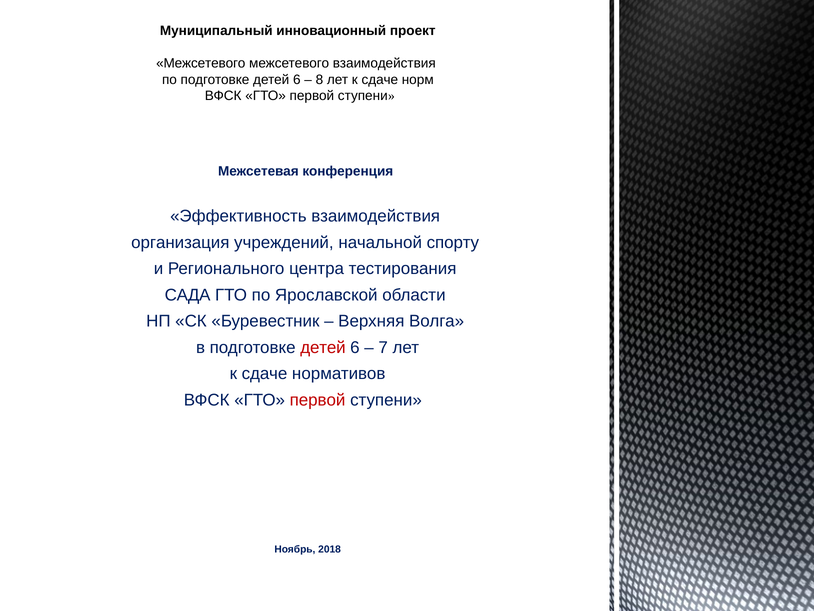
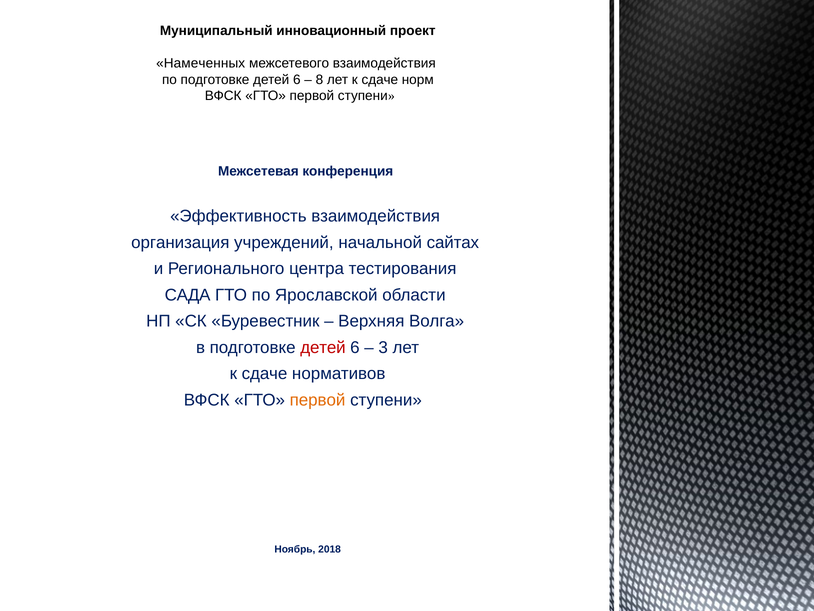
Межсетевого at (201, 63): Межсетевого -> Намеченных
спорту: спорту -> сайтах
7: 7 -> 3
первой at (318, 400) colour: red -> orange
